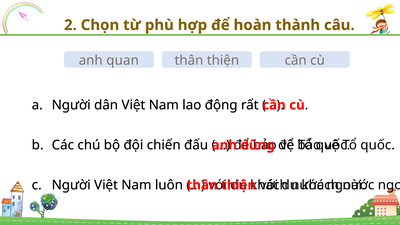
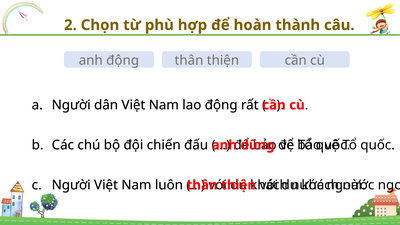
anh quan: quan -> động
